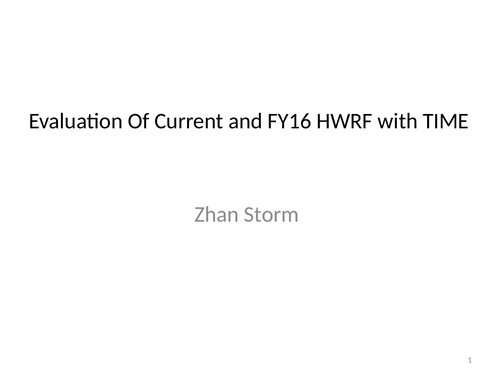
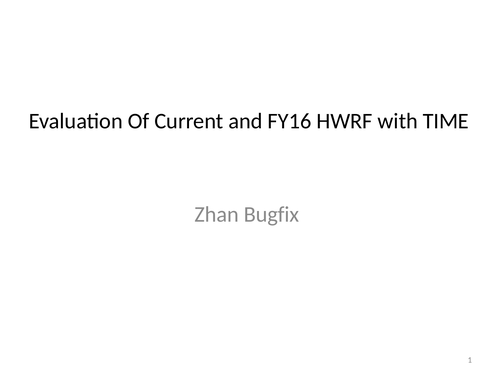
Storm: Storm -> Bugfix
